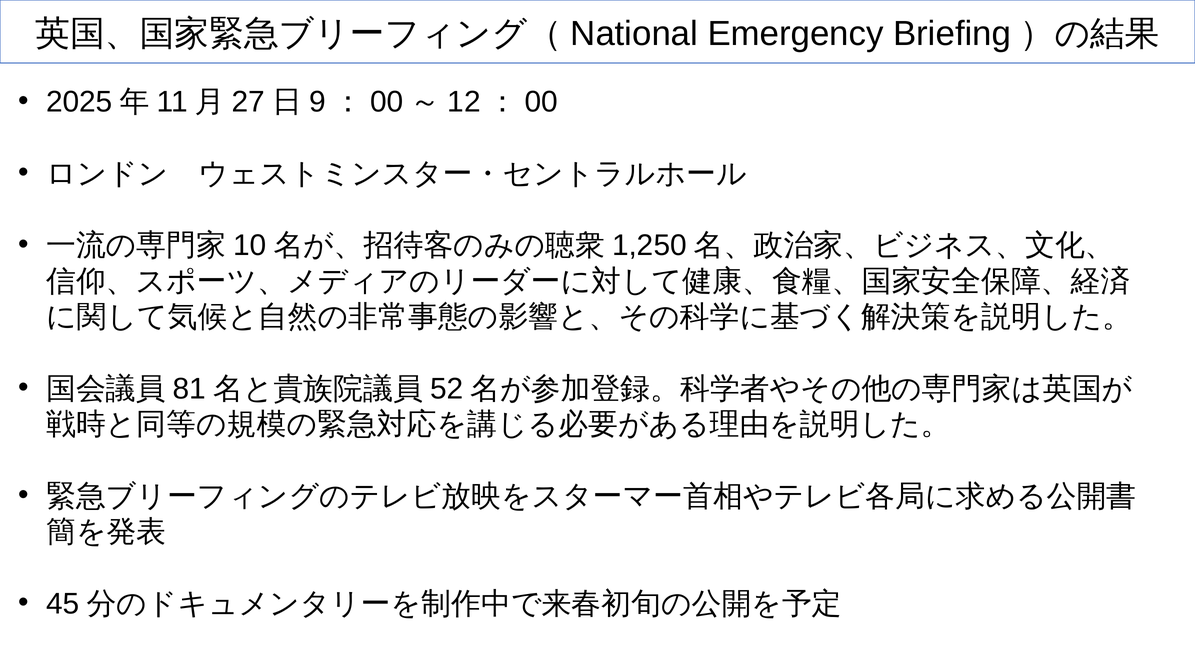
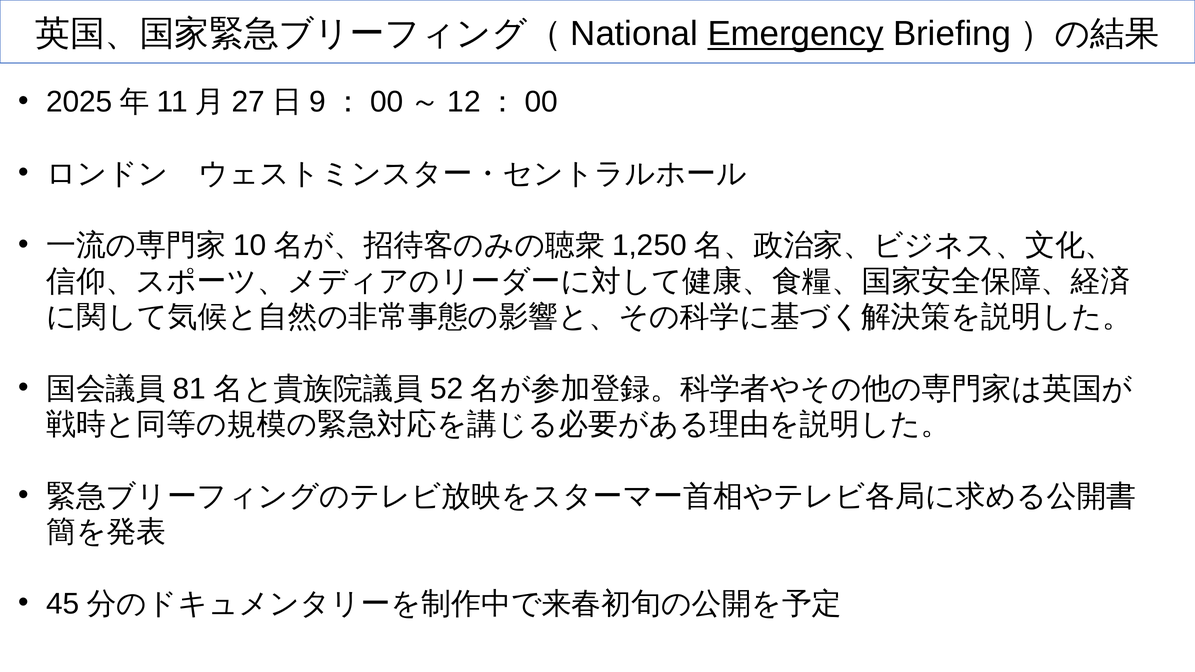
Emergency underline: none -> present
